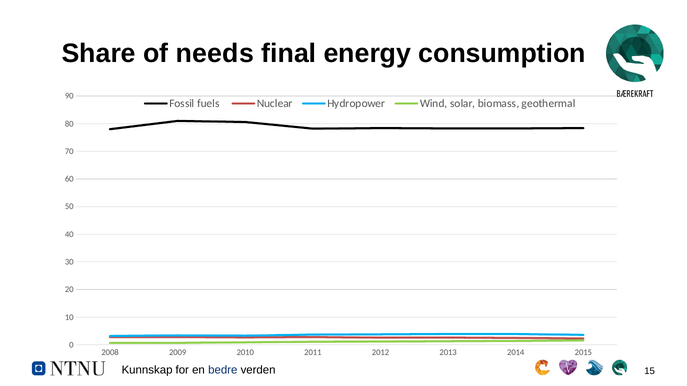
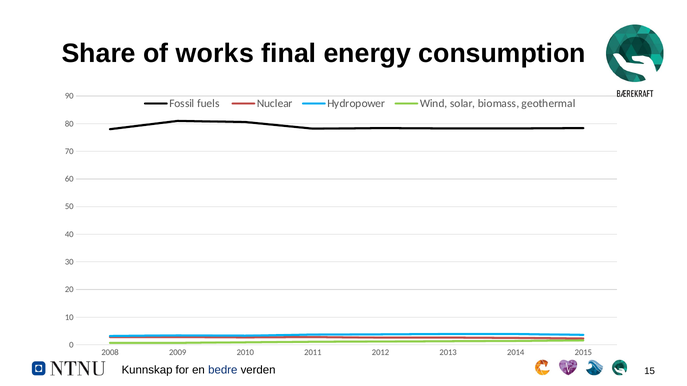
needs: needs -> works
